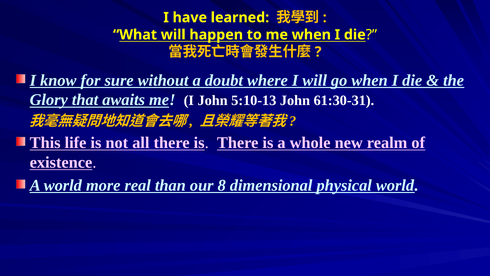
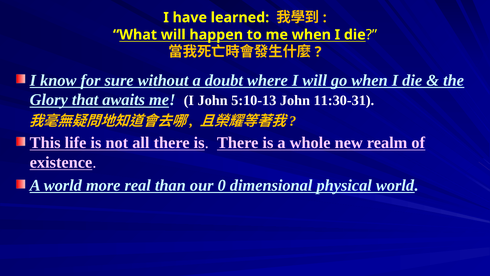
61:30-31: 61:30-31 -> 11:30-31
8: 8 -> 0
